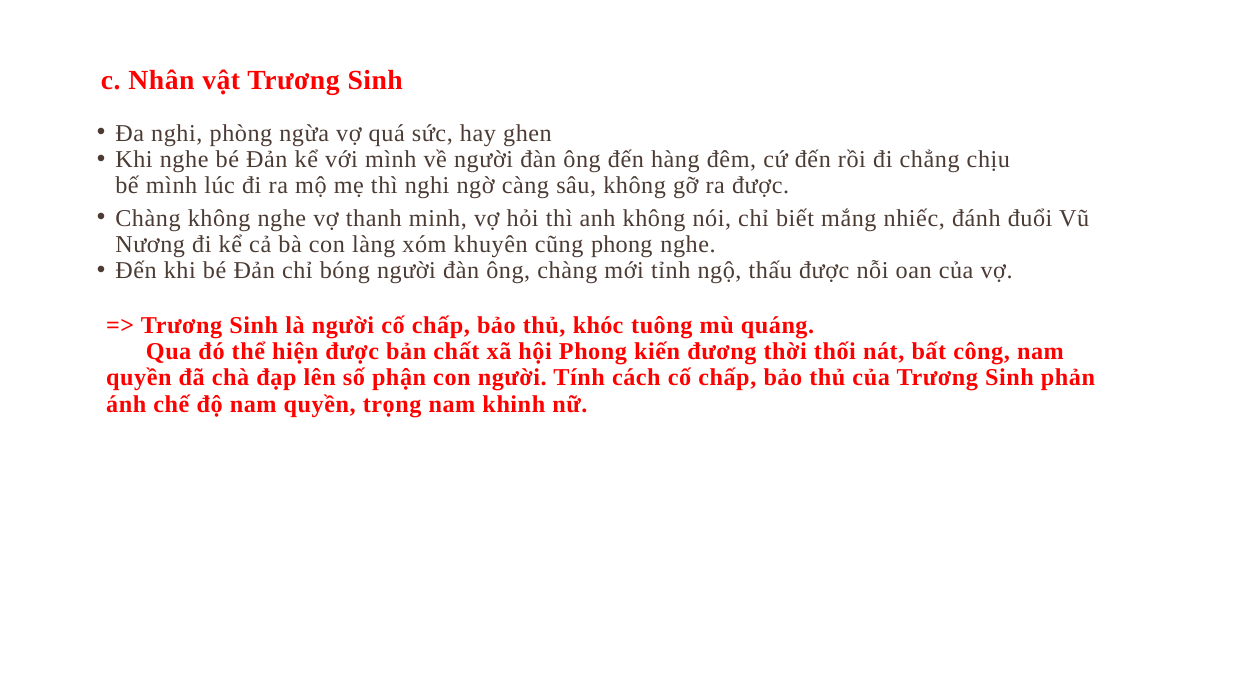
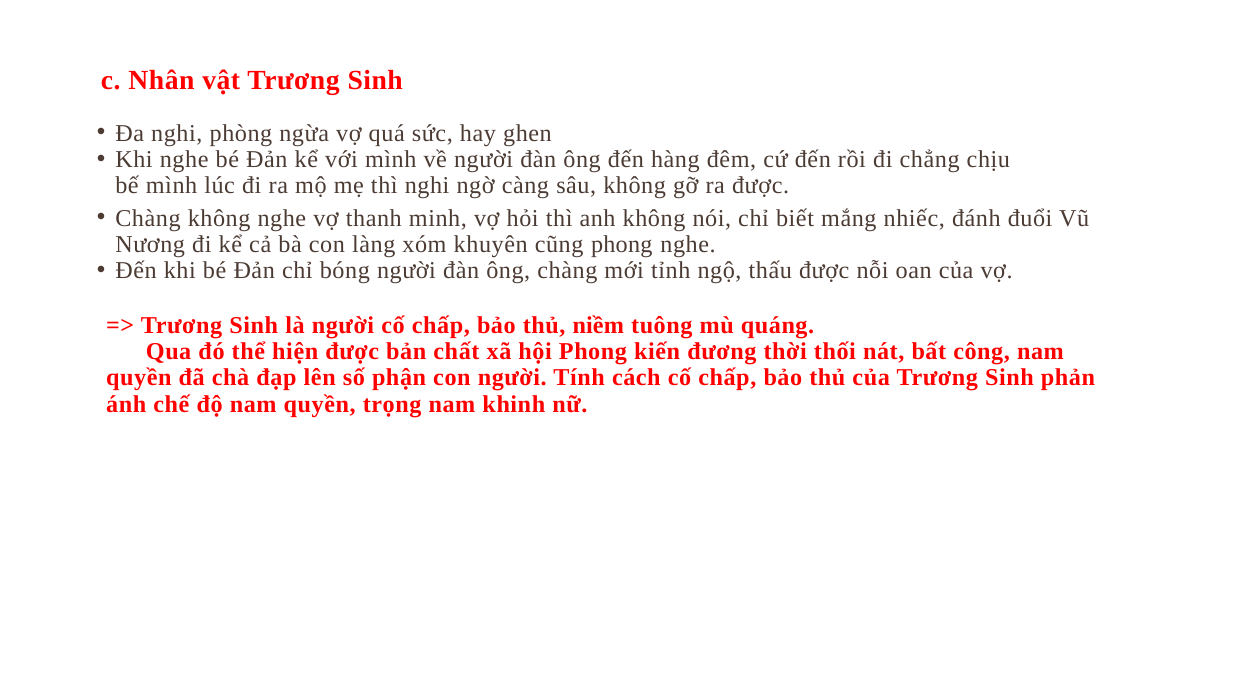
khóc: khóc -> niềm
